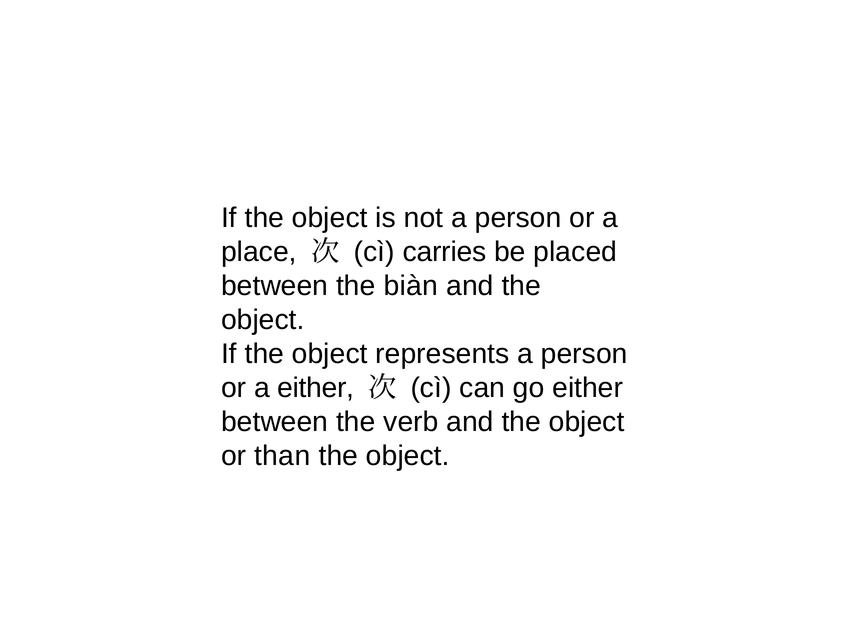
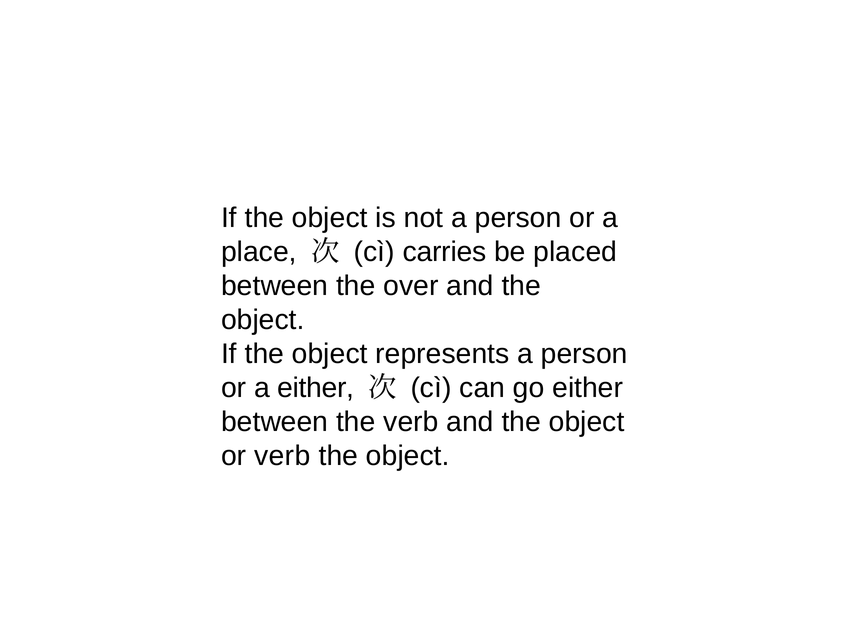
biàn: biàn -> over
or than: than -> verb
